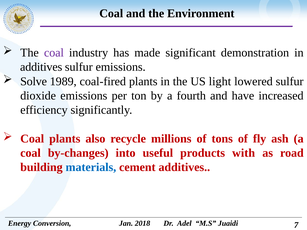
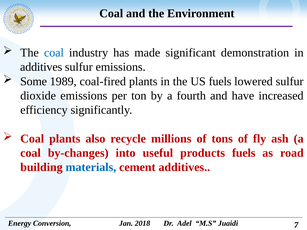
coal at (54, 53) colour: purple -> blue
Solve: Solve -> Some
US light: light -> fuels
products with: with -> fuels
